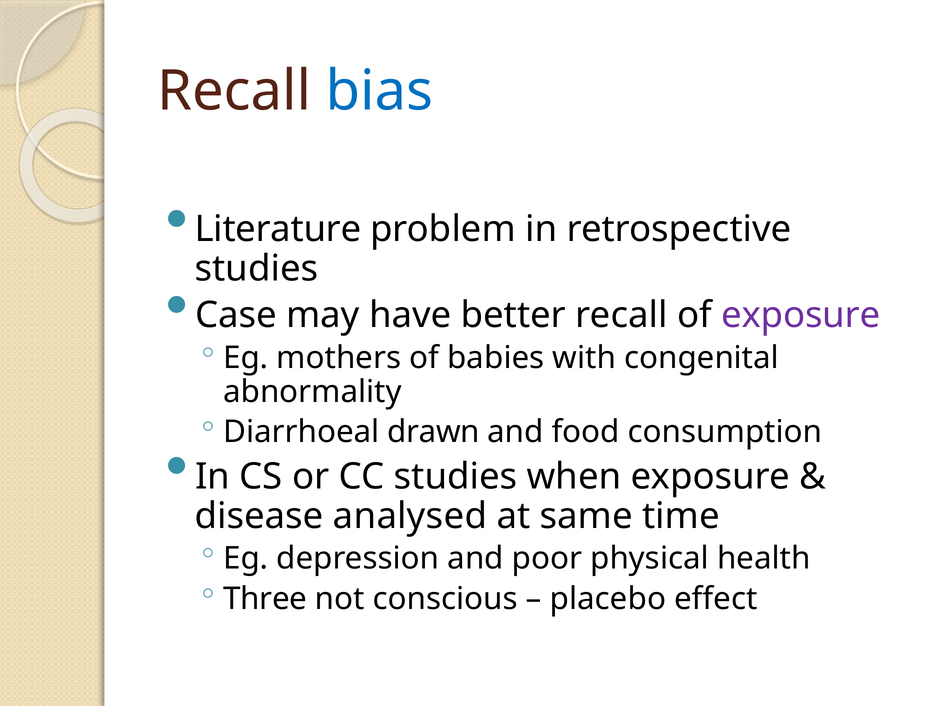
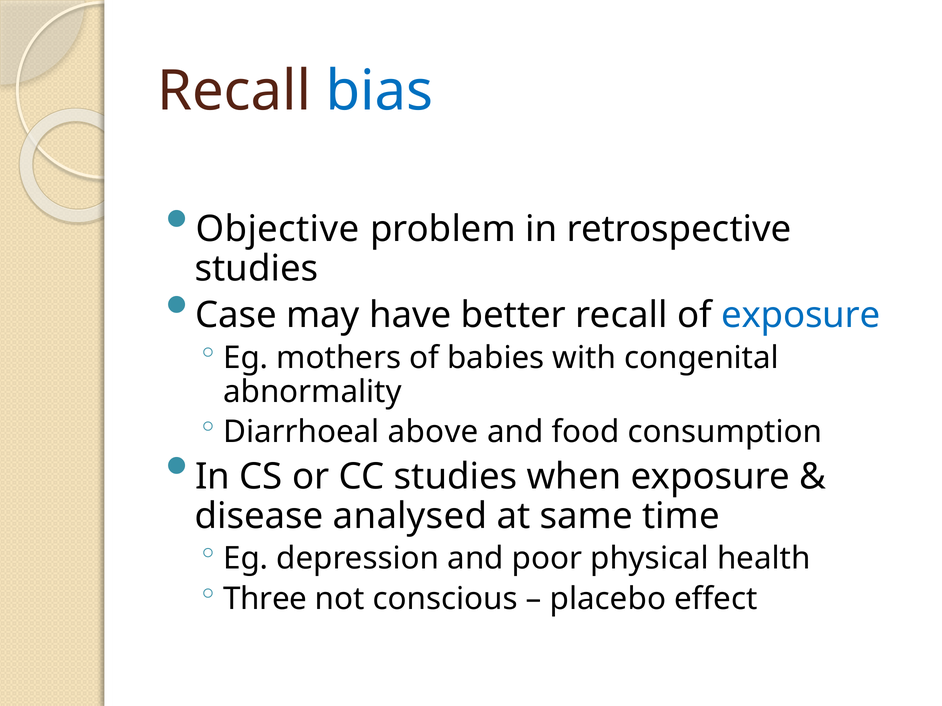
Literature: Literature -> Objective
exposure at (801, 316) colour: purple -> blue
drawn: drawn -> above
